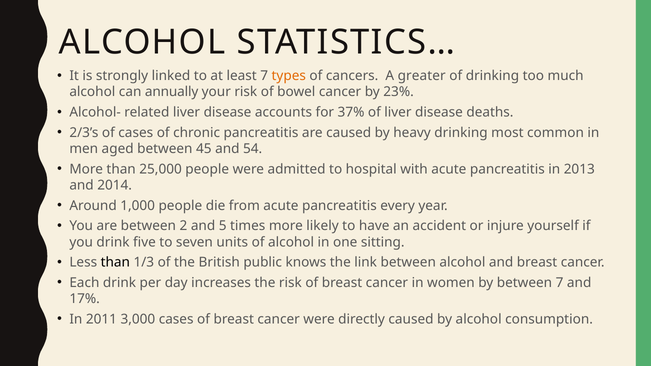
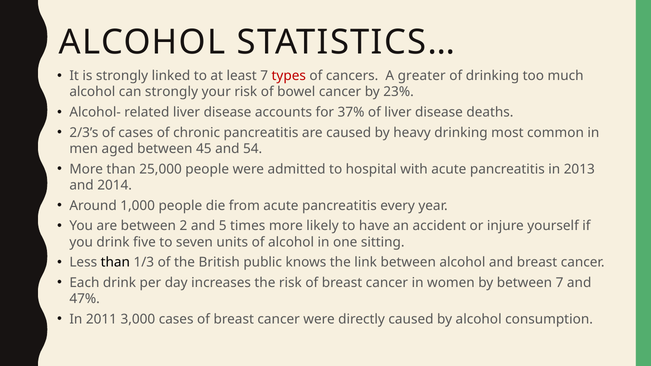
types colour: orange -> red
can annually: annually -> strongly
17%: 17% -> 47%
